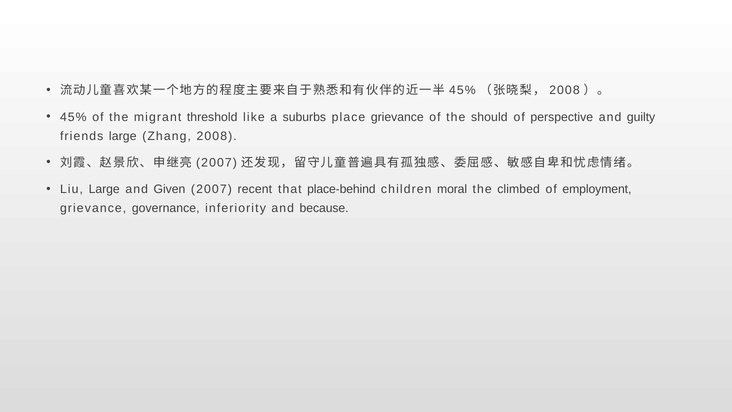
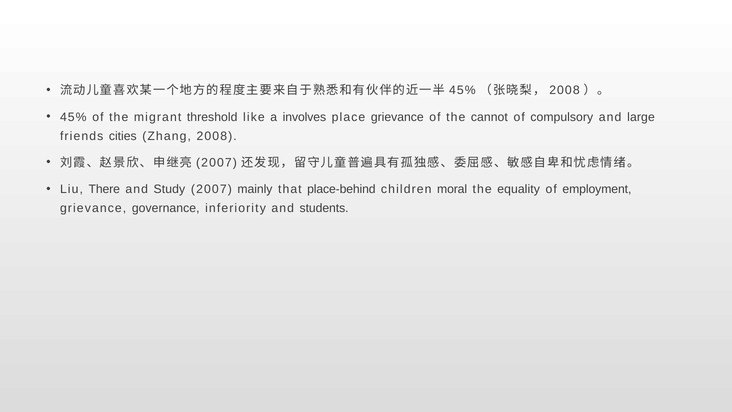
suburbs: suburbs -> involves
should: should -> cannot
perspective: perspective -> compulsory
guilty: guilty -> large
friends large: large -> cities
Liu Large: Large -> There
Given: Given -> Study
recent: recent -> mainly
climbed: climbed -> equality
because: because -> students
